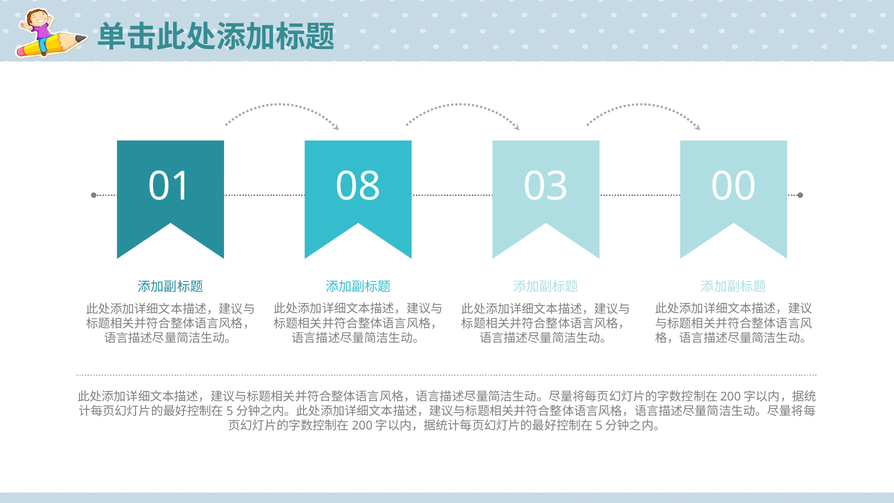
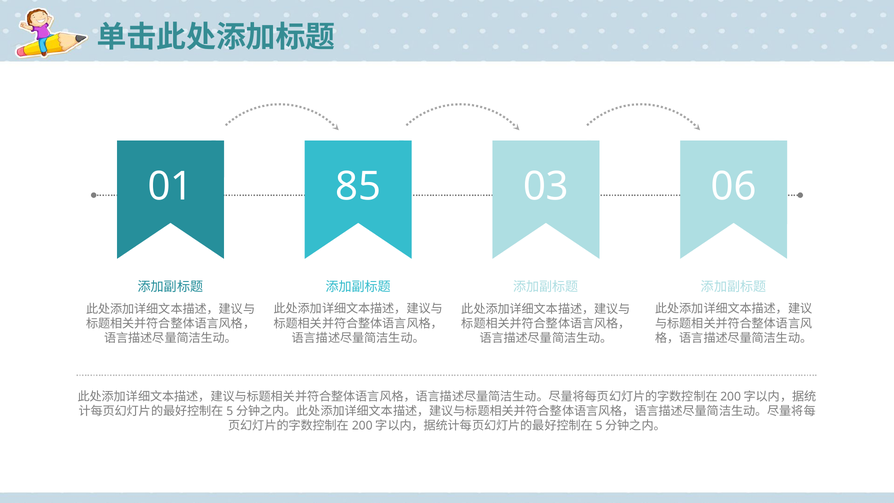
08: 08 -> 85
00: 00 -> 06
